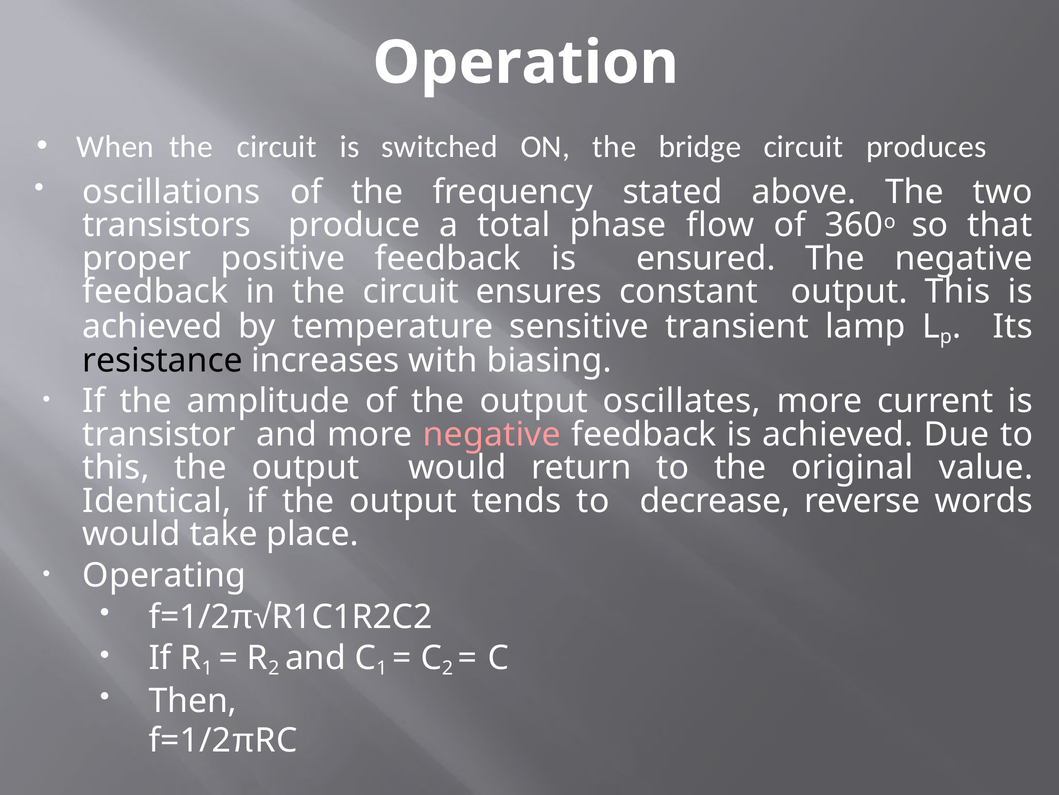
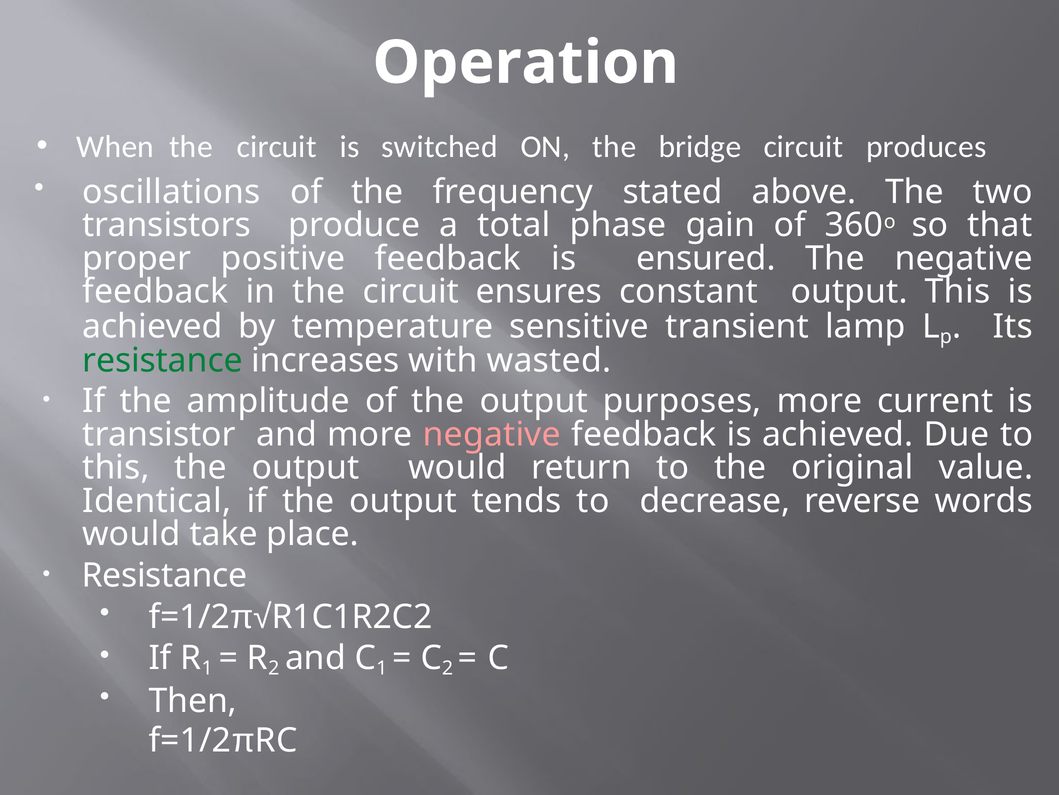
flow: flow -> gain
resistance at (163, 360) colour: black -> green
biasing: biasing -> wasted
oscillates: oscillates -> purposes
Operating at (164, 575): Operating -> Resistance
